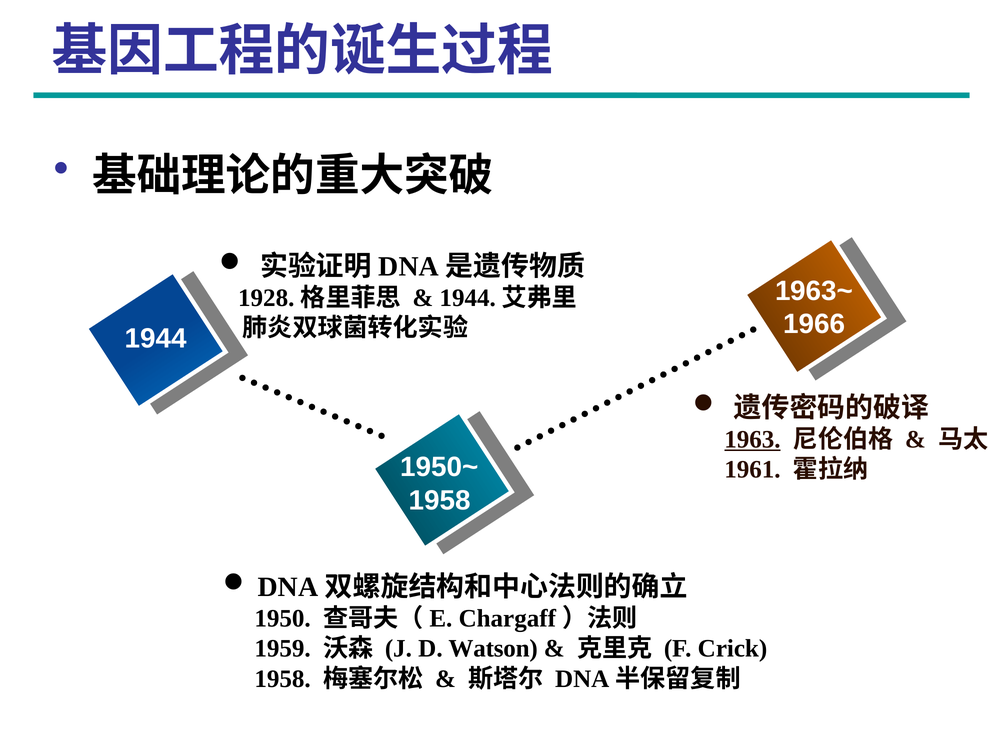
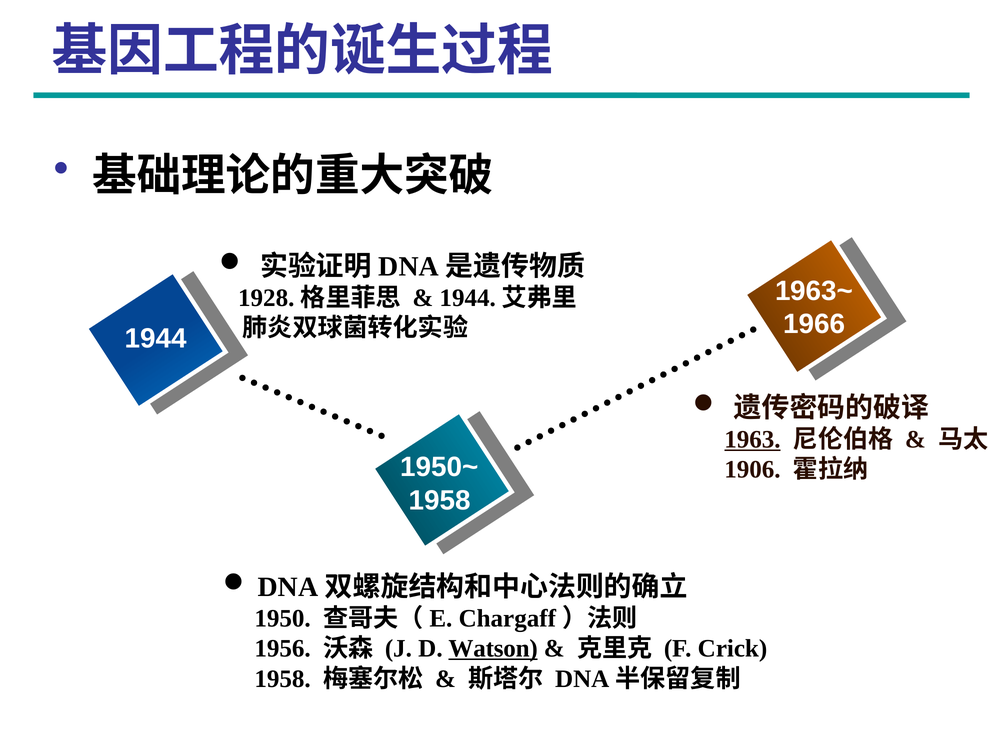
1961: 1961 -> 1906
1959: 1959 -> 1956
Watson underline: none -> present
